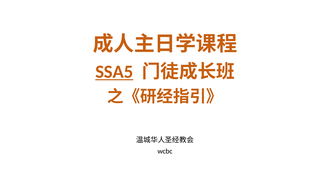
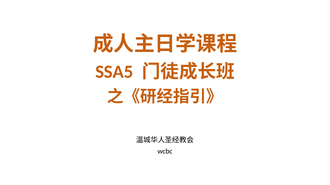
SSA5 underline: present -> none
